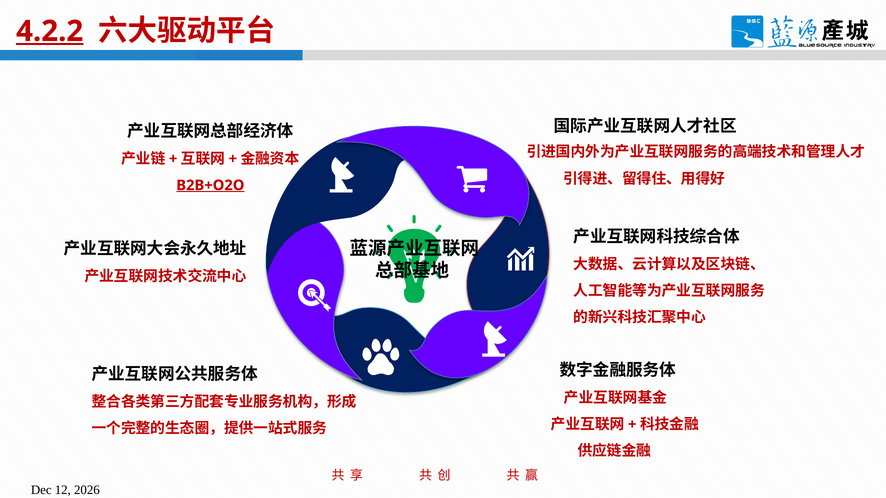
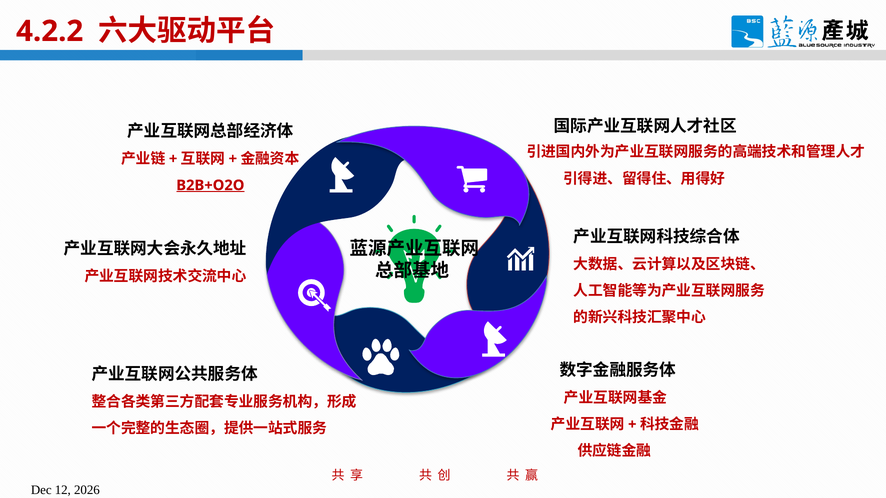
4.2.2 underline: present -> none
